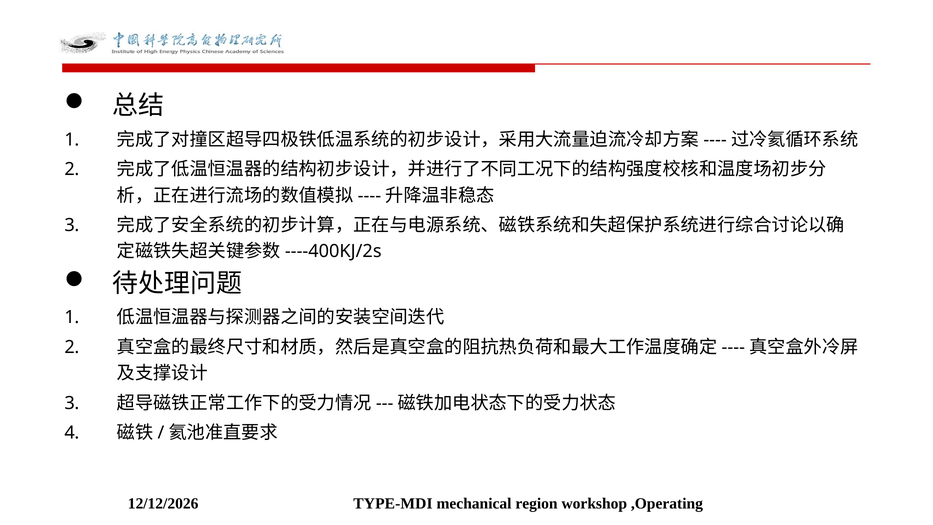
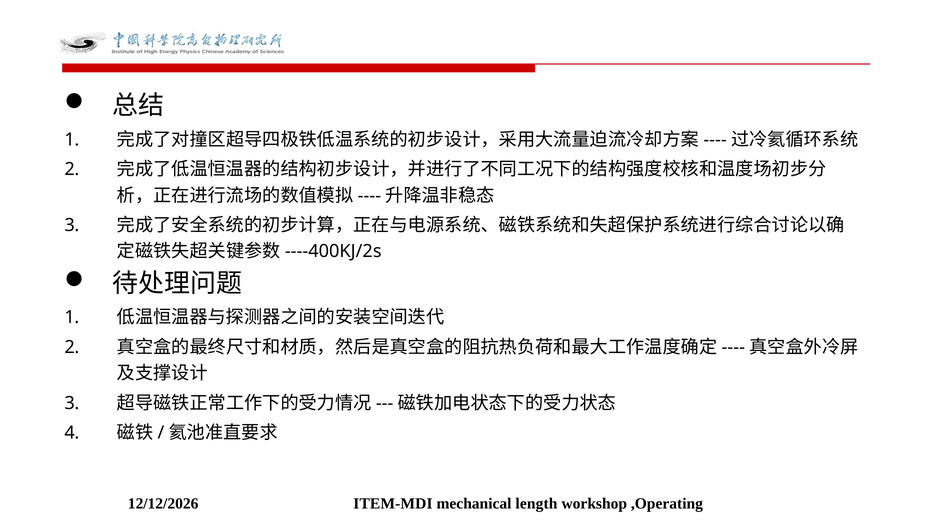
TYPE-MDI: TYPE-MDI -> ITEM-MDI
region: region -> length
